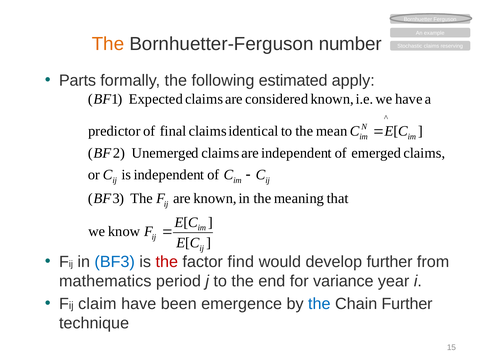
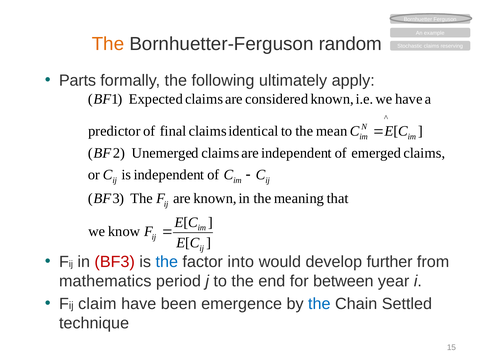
number: number -> random
estimated: estimated -> ultimately
BF3 colour: blue -> red
the at (167, 262) colour: red -> blue
find: find -> into
variance: variance -> between
Chain Further: Further -> Settled
